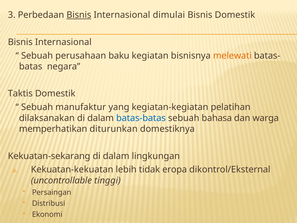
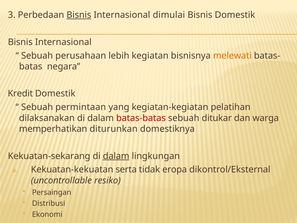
baku: baku -> lebih
Taktis: Taktis -> Kredit
manufaktur: manufaktur -> permintaan
batas-batas colour: blue -> red
bahasa: bahasa -> ditukar
dalam at (116, 156) underline: none -> present
lebih: lebih -> serta
tinggi: tinggi -> resiko
